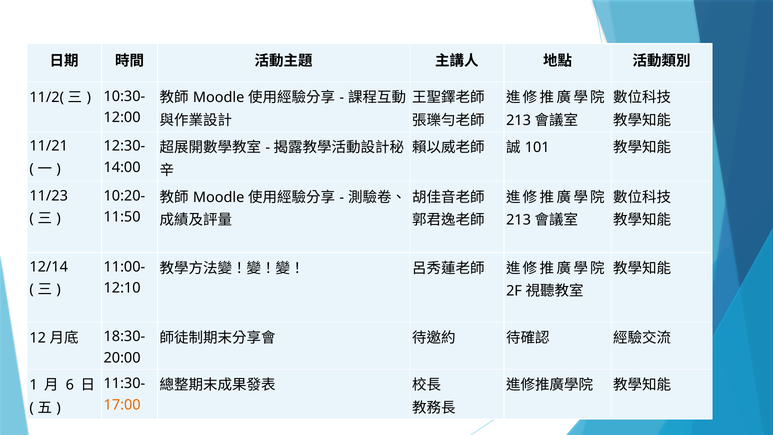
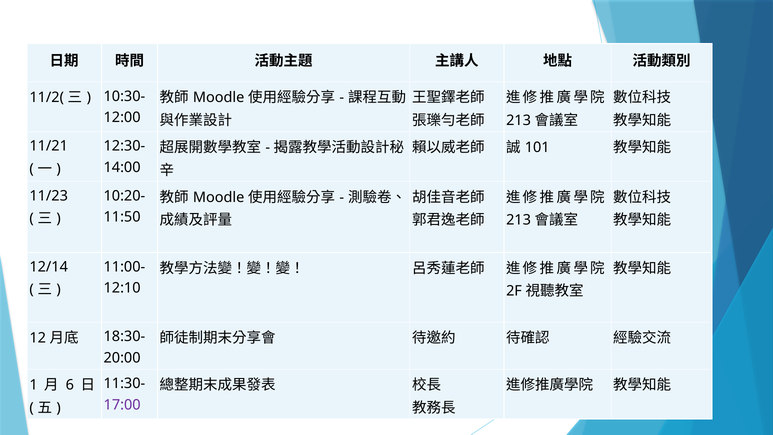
17:00 colour: orange -> purple
